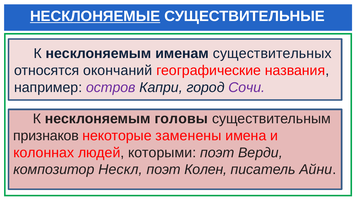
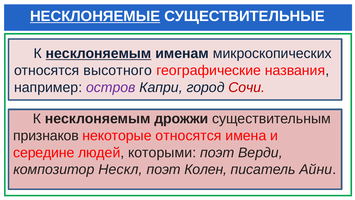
несклоняемым at (99, 53) underline: none -> present
существительных: существительных -> микроскопических
окончаний: окончаний -> высотного
Сочи colour: purple -> red
головы: головы -> дрожжи
некоторые заменены: заменены -> относятся
колоннах: колоннах -> середине
